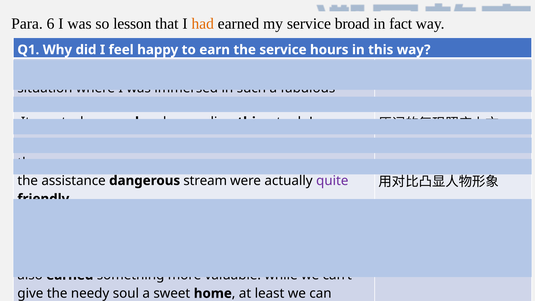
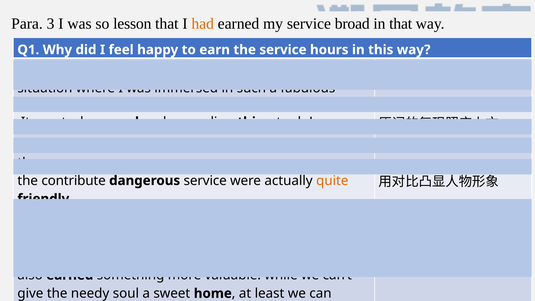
6: 6 -> 3
in fact: fact -> that
the assistance: assistance -> contribute
dangerous stream: stream -> service
quite colour: purple -> orange
